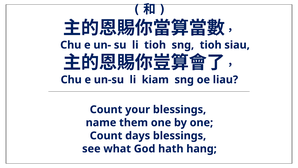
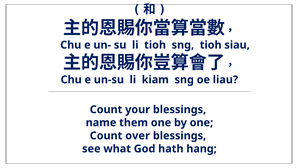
days: days -> over
